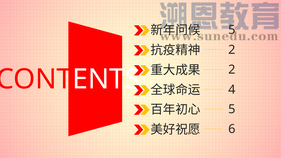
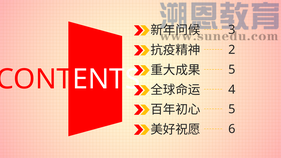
5 at (232, 30): 5 -> 3
2 at (232, 70): 2 -> 5
